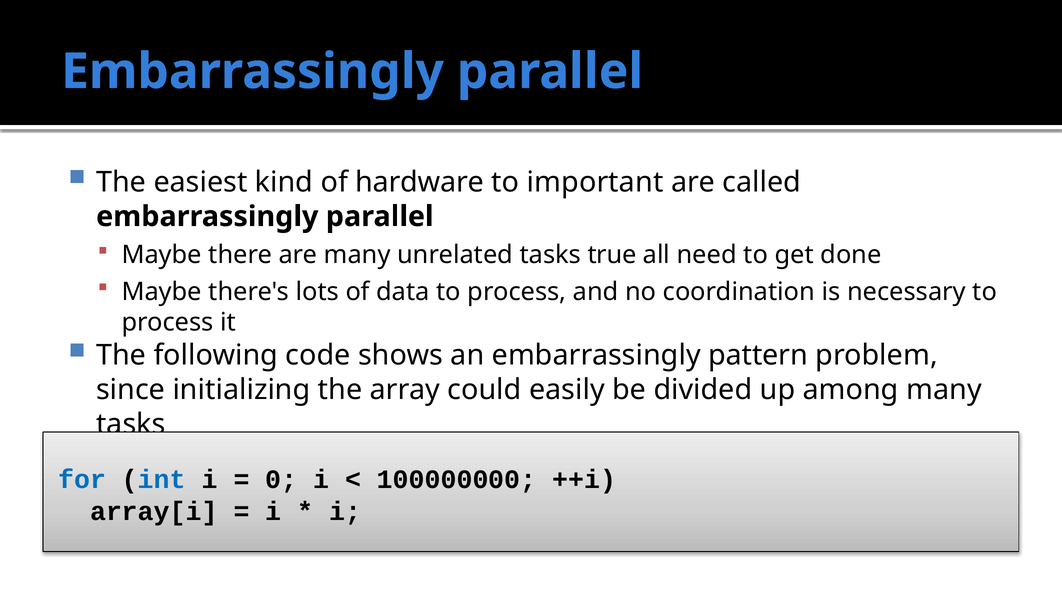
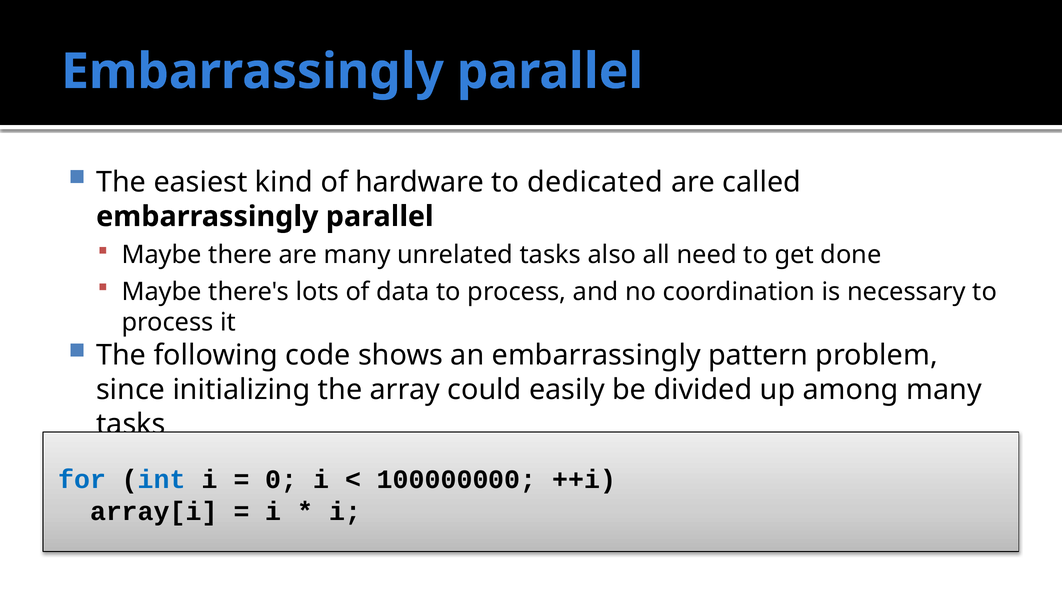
important: important -> dedicated
true: true -> also
